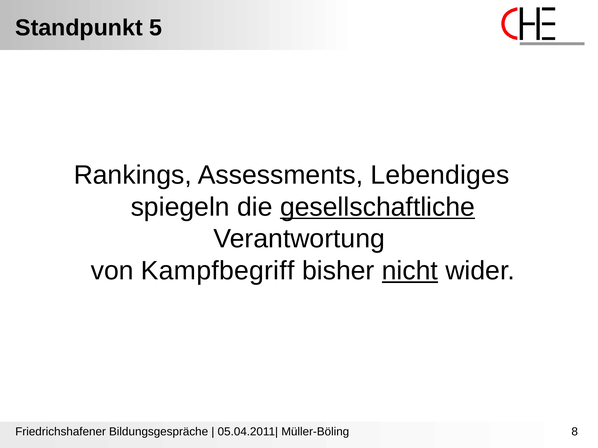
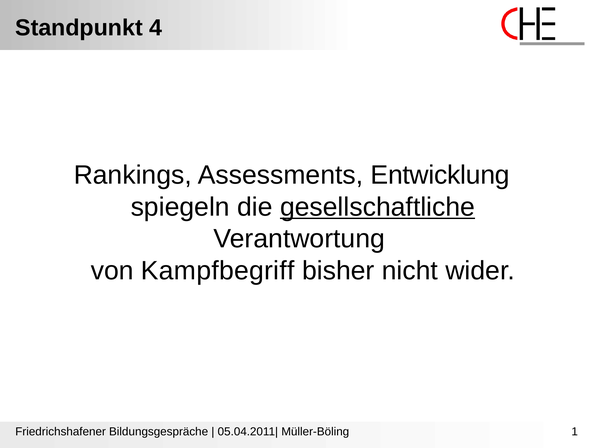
5: 5 -> 4
Lebendiges: Lebendiges -> Entwicklung
nicht underline: present -> none
8: 8 -> 1
